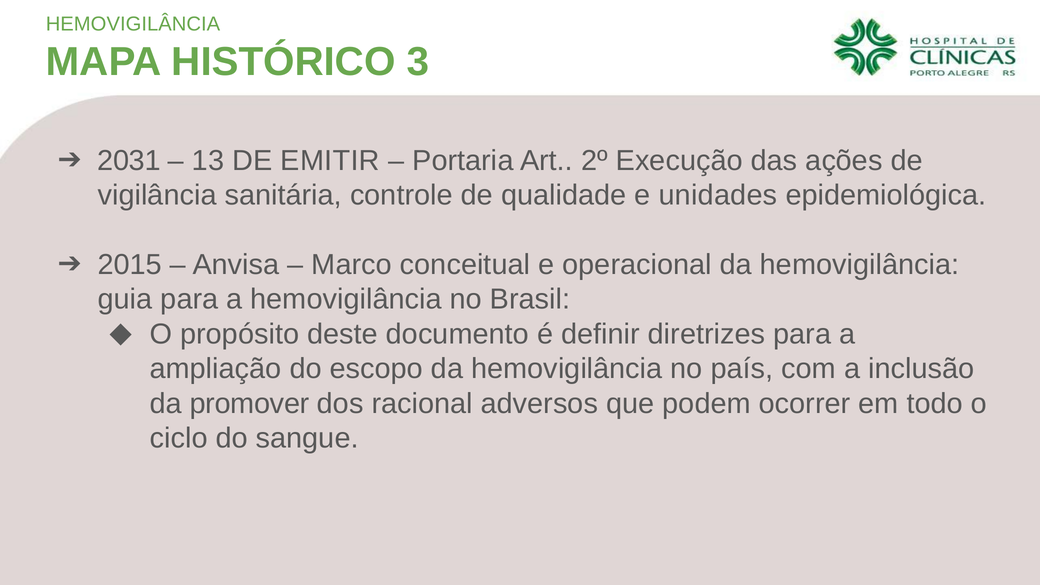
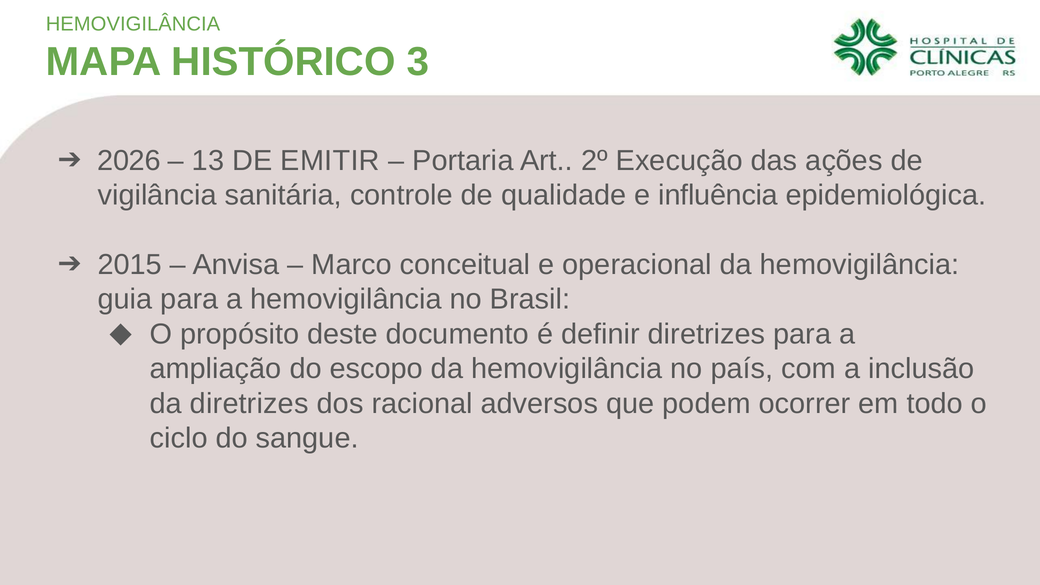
2031: 2031 -> 2026
unidades: unidades -> influência
da promover: promover -> diretrizes
